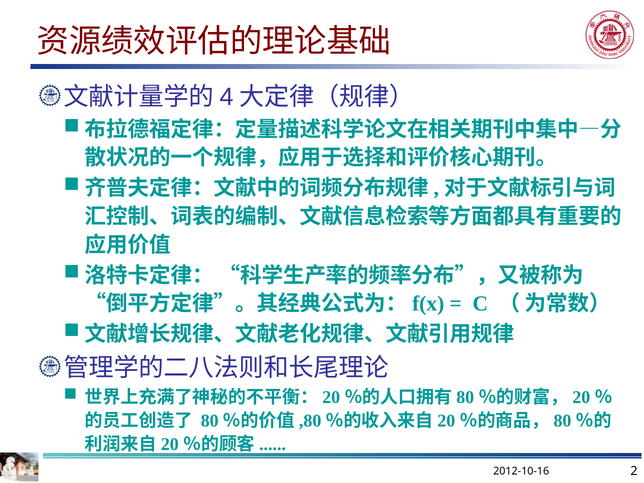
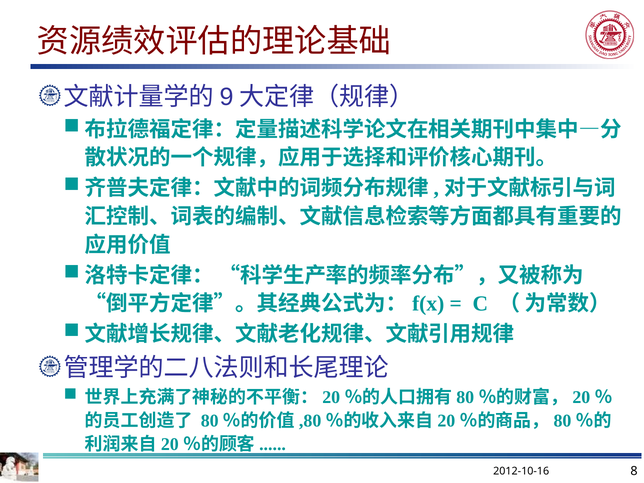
4: 4 -> 9
2: 2 -> 8
